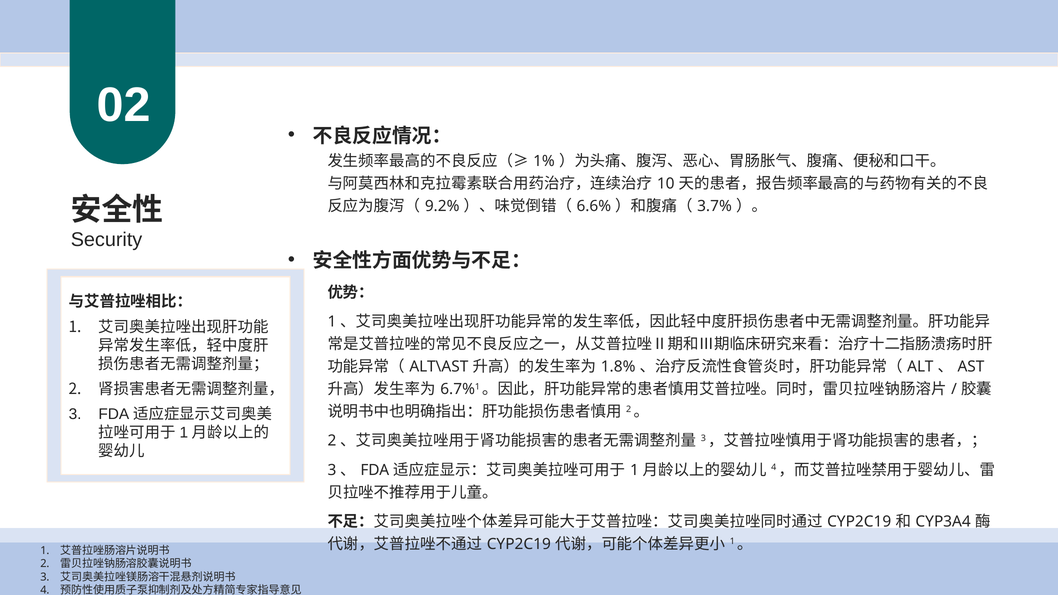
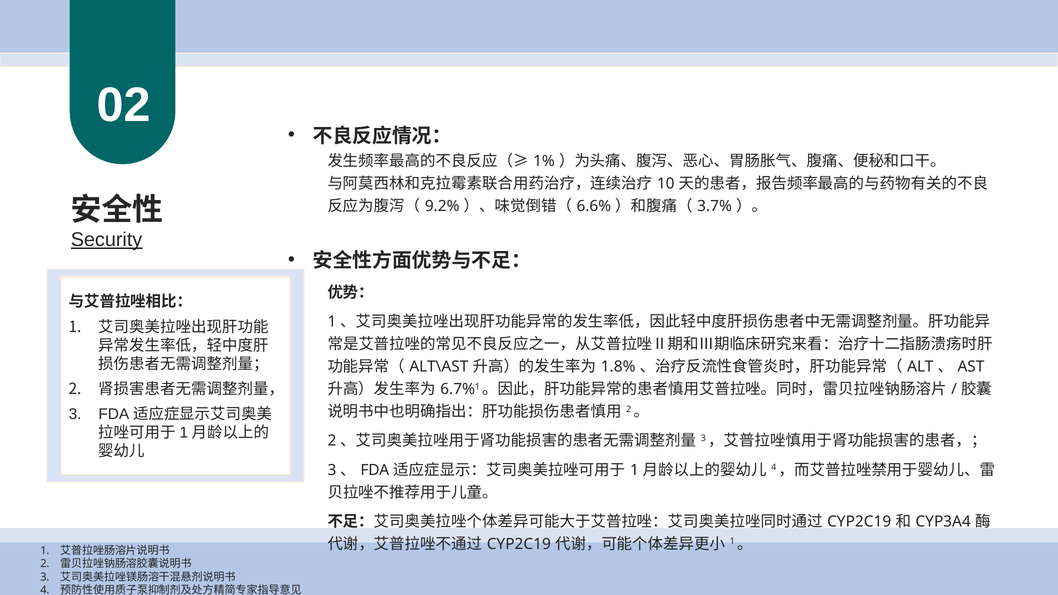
Security underline: none -> present
